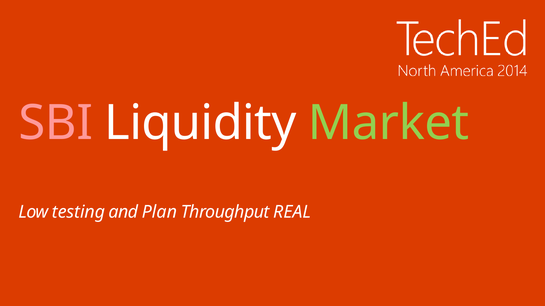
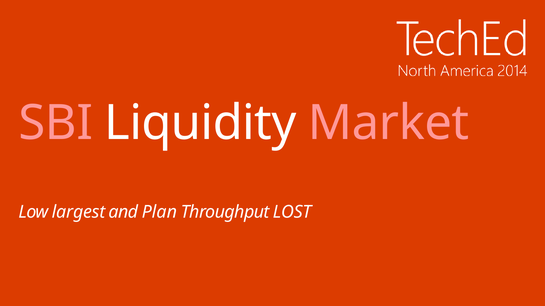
Market colour: light green -> pink
testing: testing -> largest
REAL: REAL -> LOST
